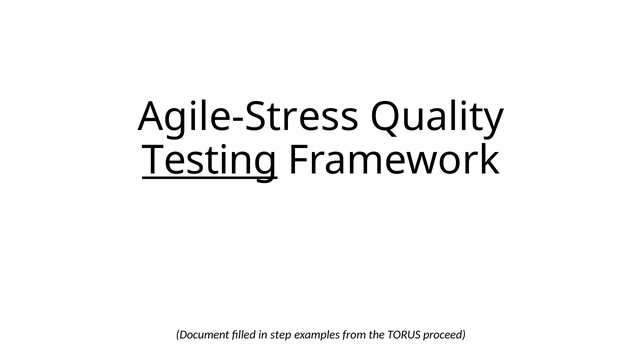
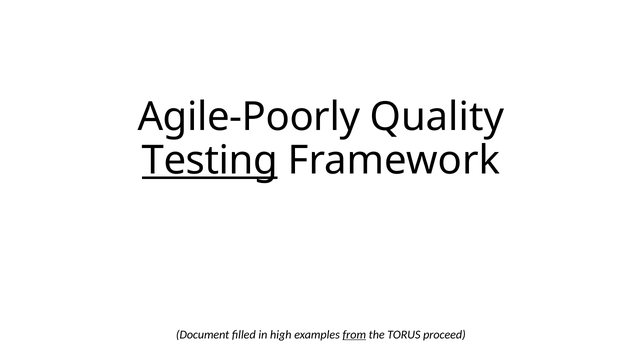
Agile-Stress: Agile-Stress -> Agile-Poorly
step: step -> high
from underline: none -> present
